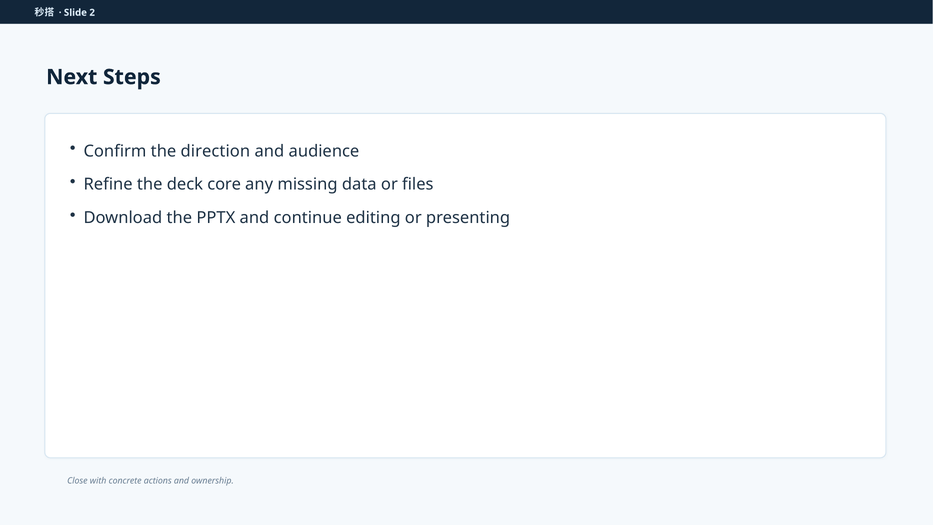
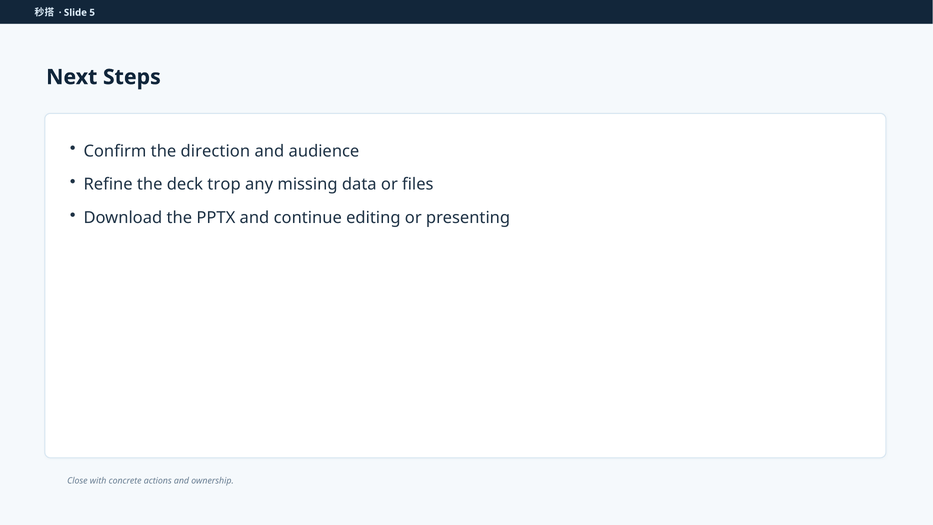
2: 2 -> 5
core: core -> trop
